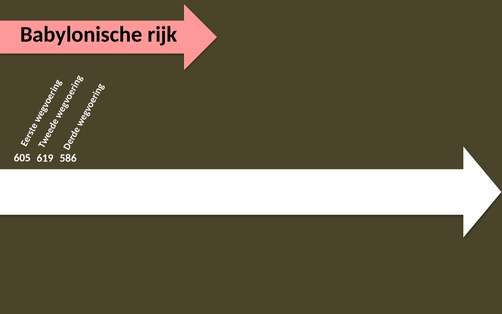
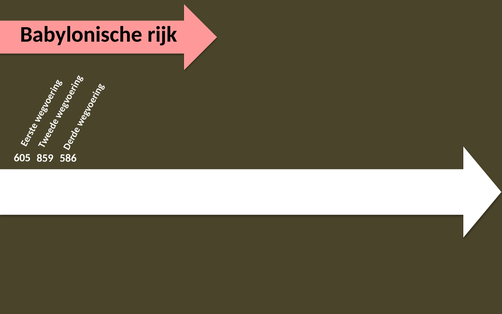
619: 619 -> 859
